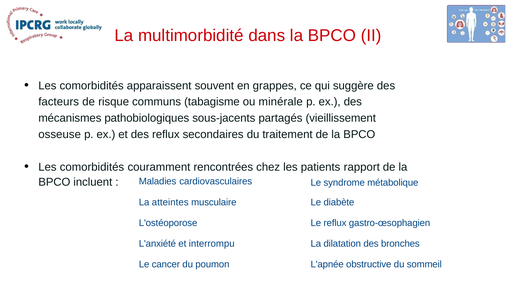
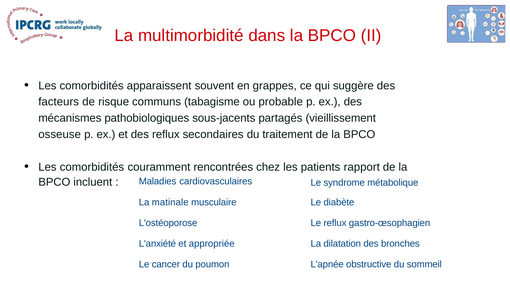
minérale: minérale -> probable
atteintes: atteintes -> matinale
interrompu: interrompu -> appropriée
